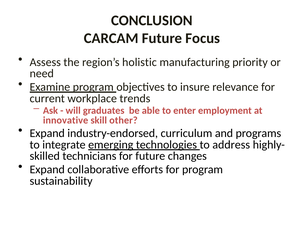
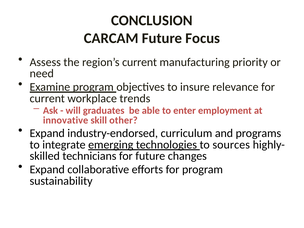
region’s holistic: holistic -> current
address: address -> sources
